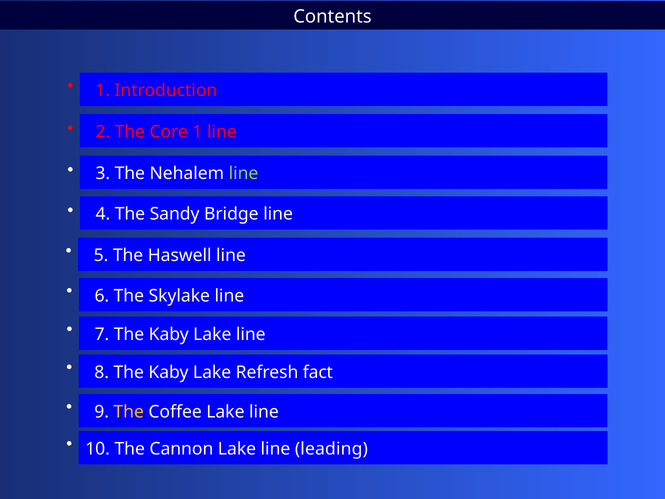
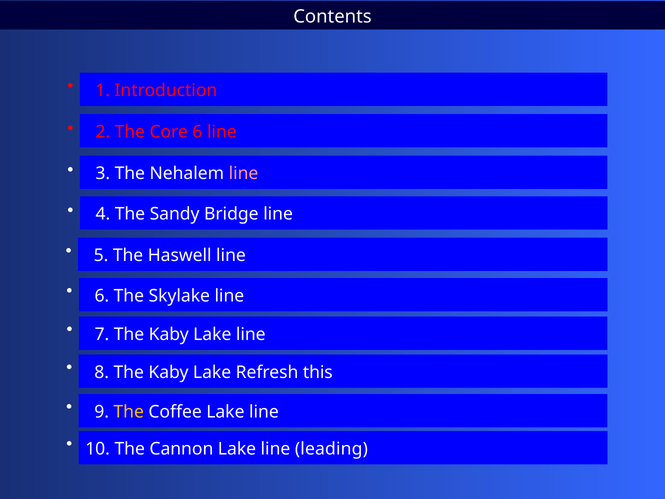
Core 1: 1 -> 6
line at (244, 174) colour: light green -> pink
fact: fact -> this
